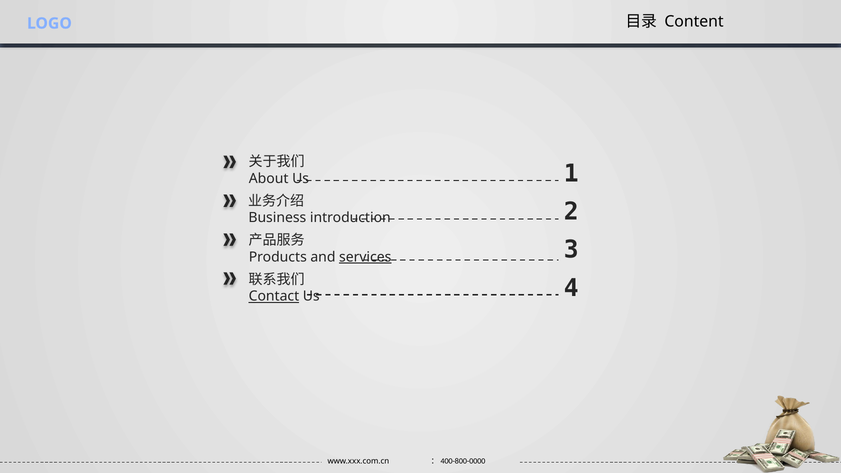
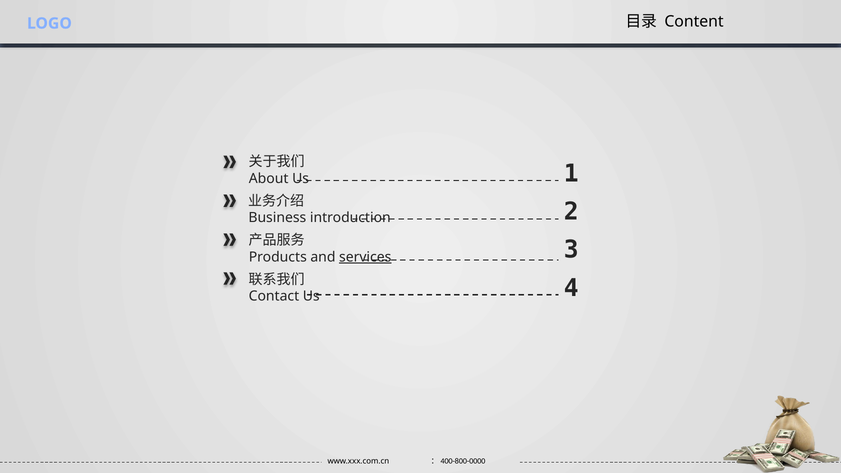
Contact underline: present -> none
